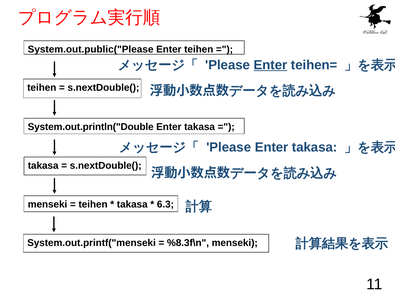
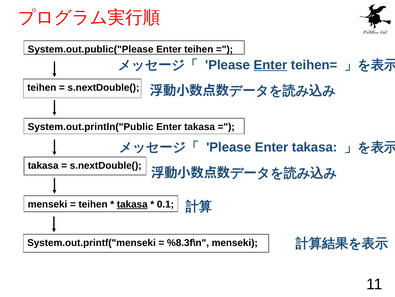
System.out.println("Double: System.out.println("Double -> System.out.println("Public
takasa at (132, 204) underline: none -> present
6.3: 6.3 -> 0.1
